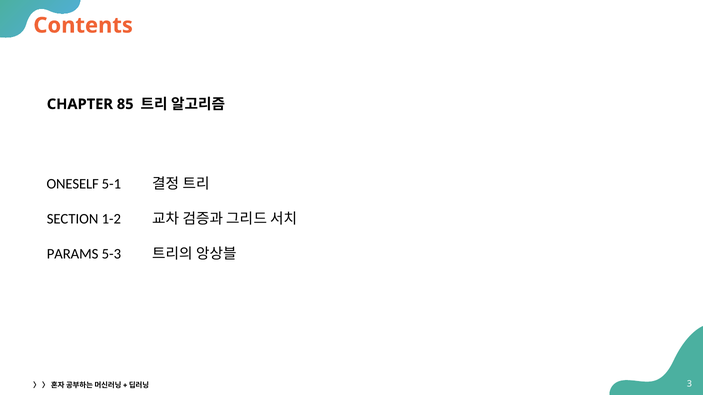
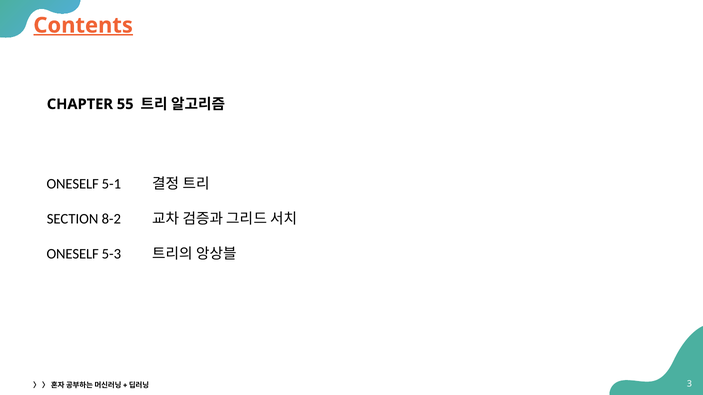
Contents underline: none -> present
85: 85 -> 55
1-2: 1-2 -> 8-2
PARAMS at (73, 254): PARAMS -> ONESELF
